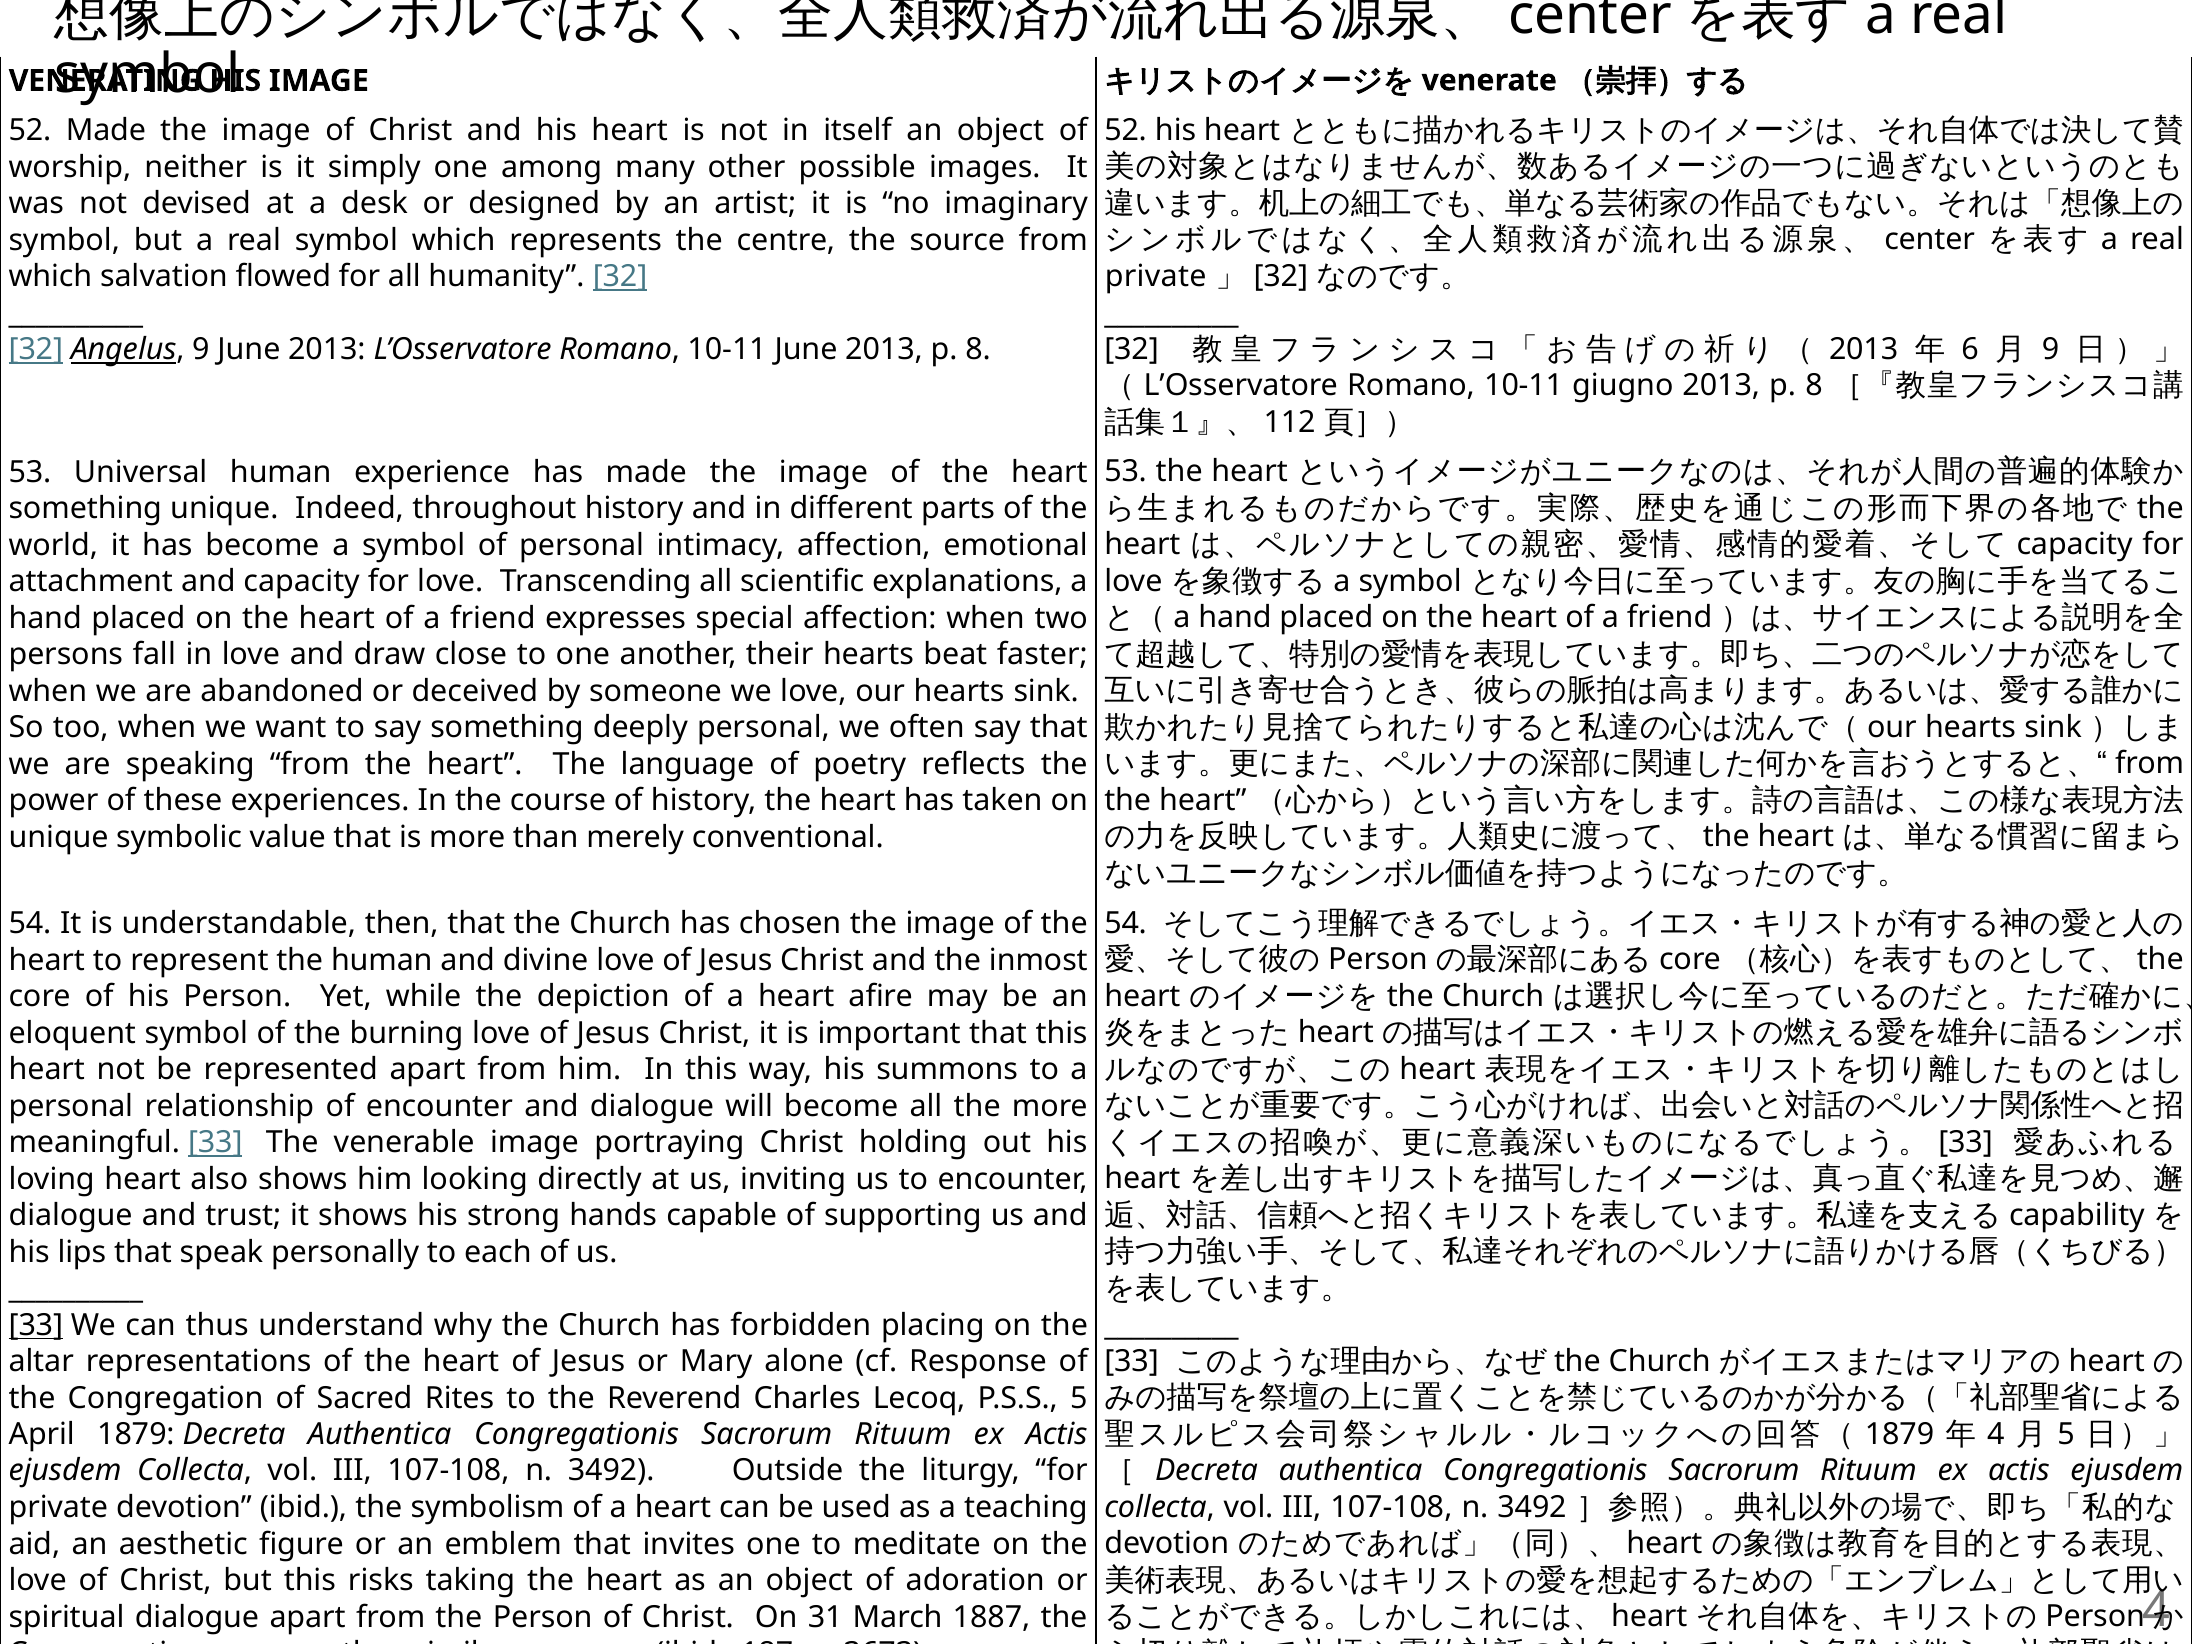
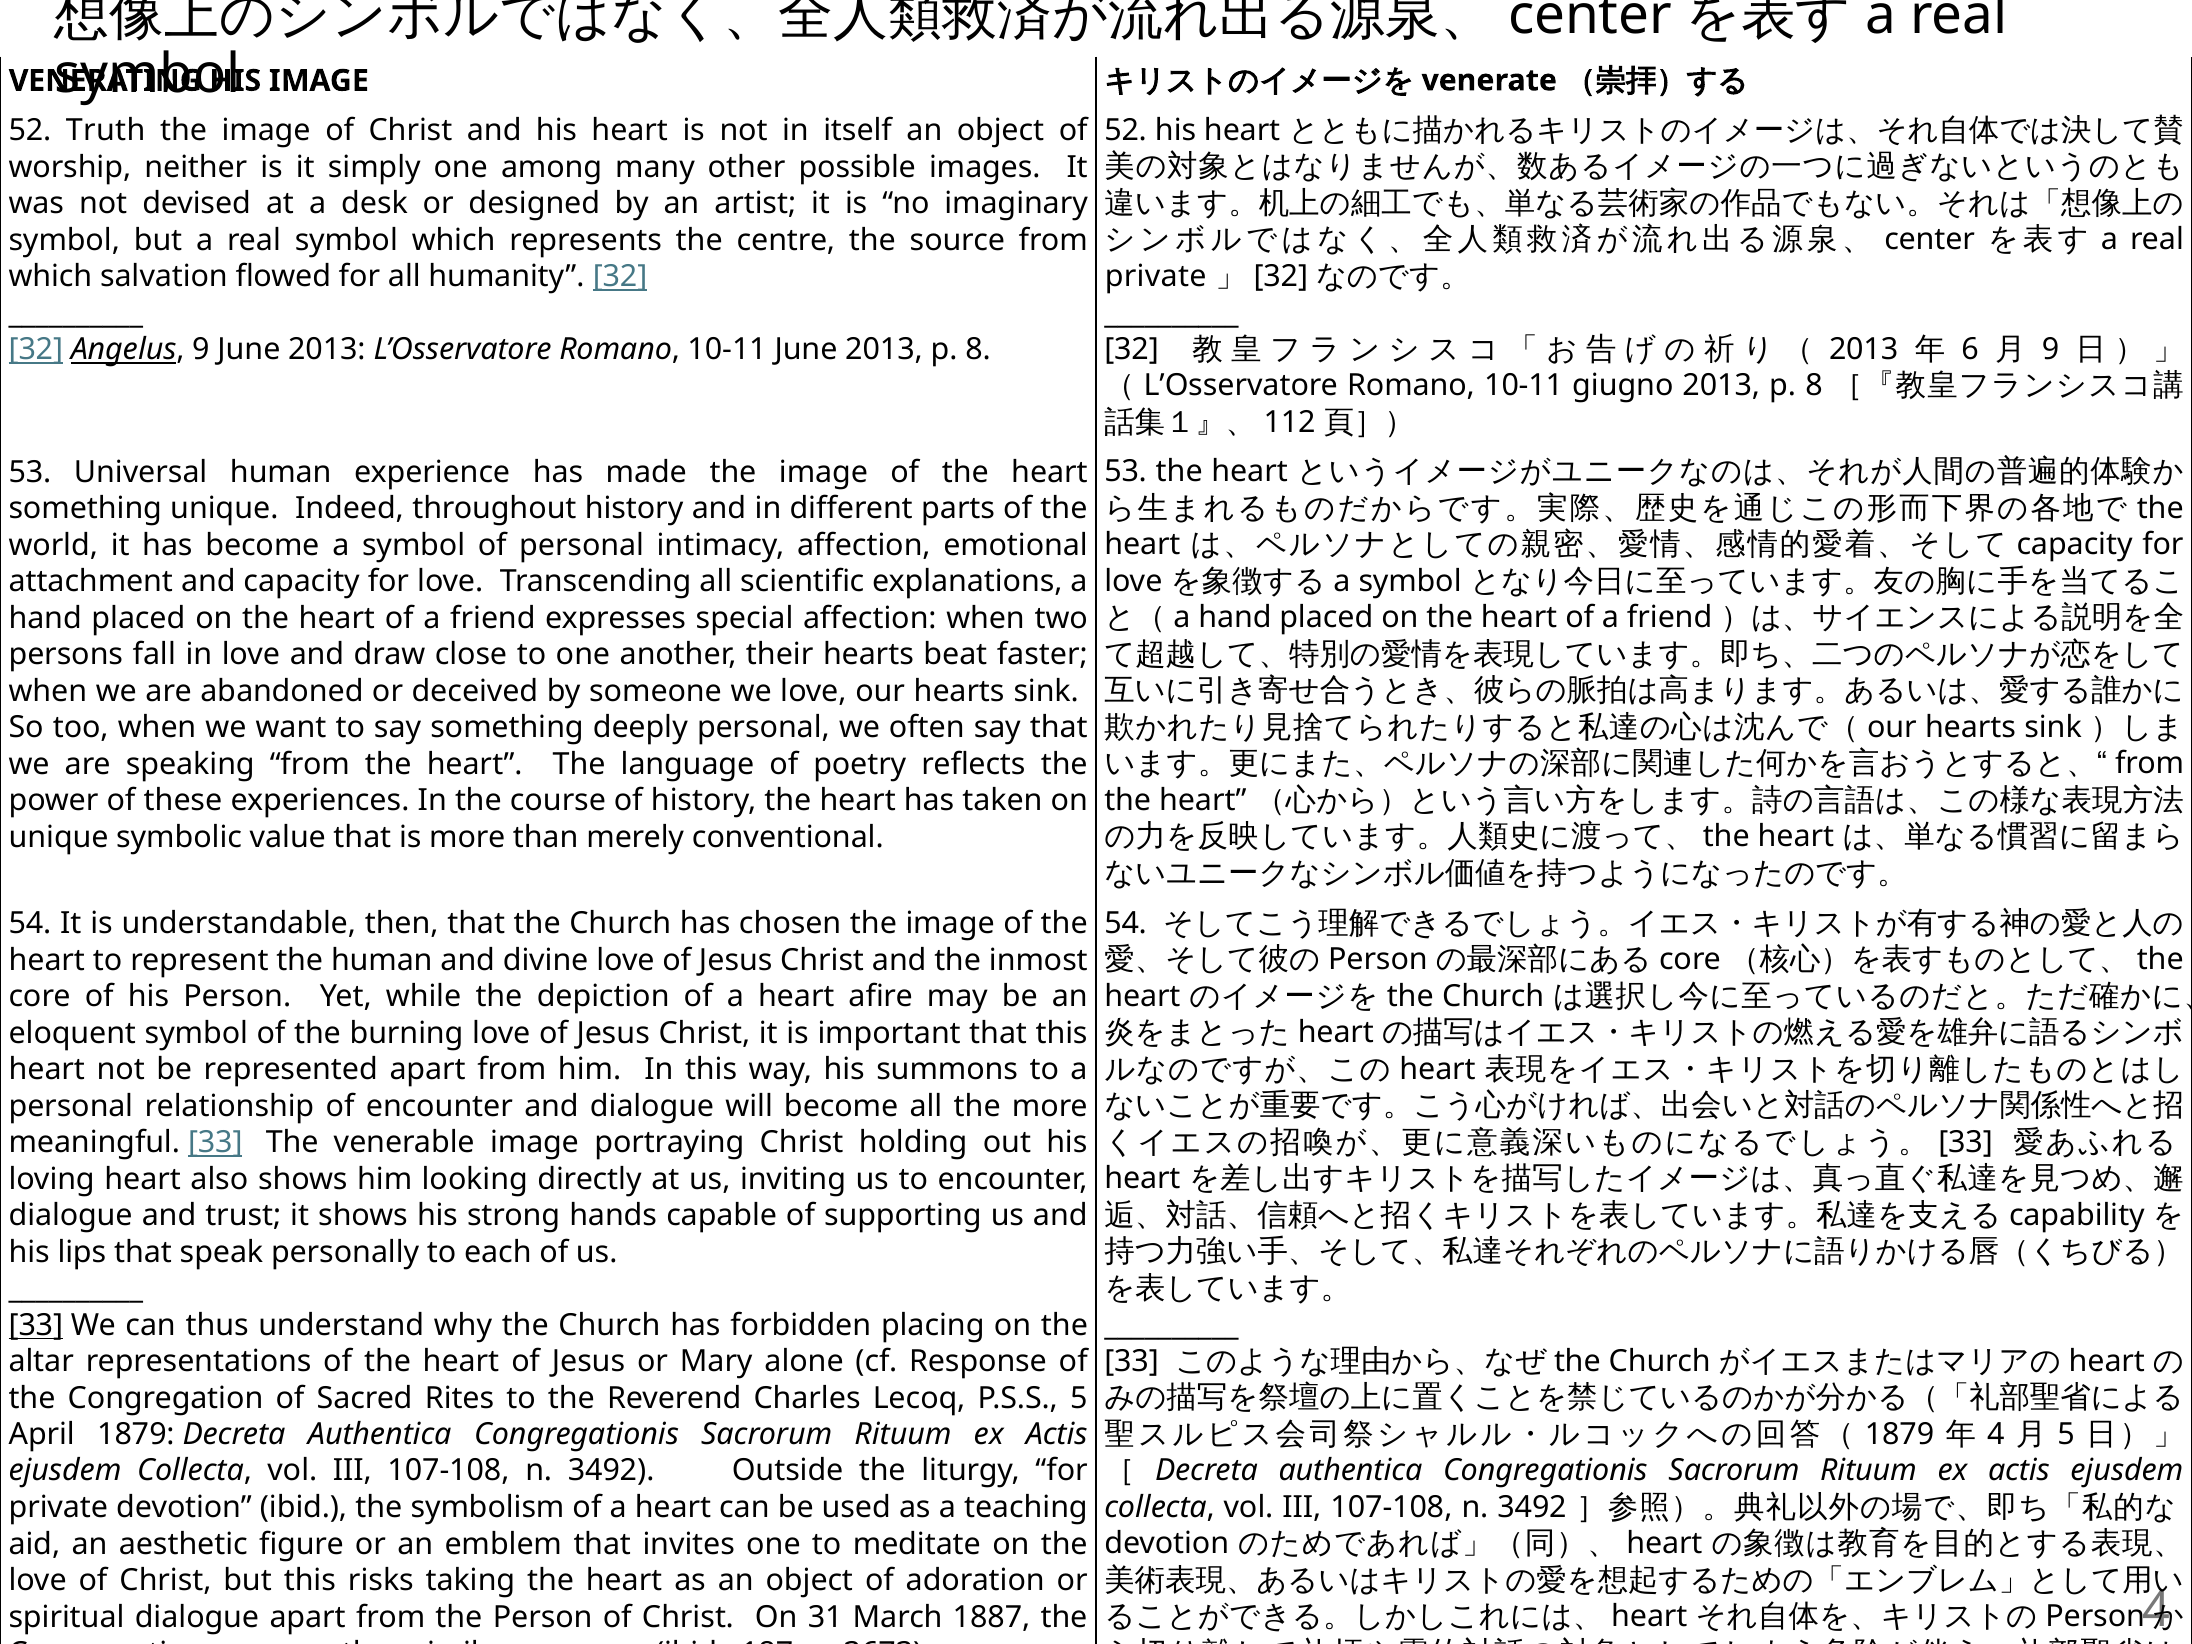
52 Made: Made -> Truth
